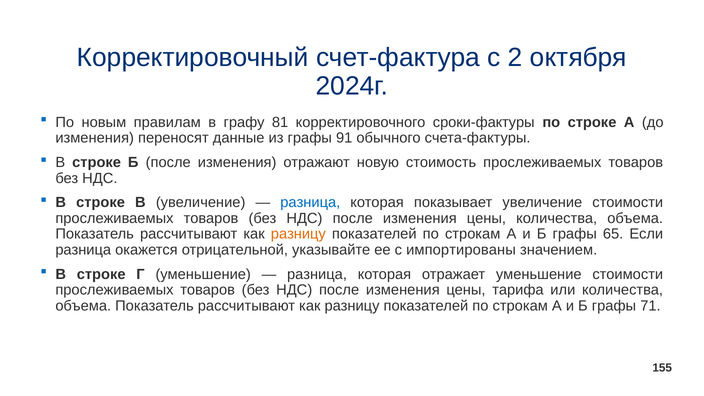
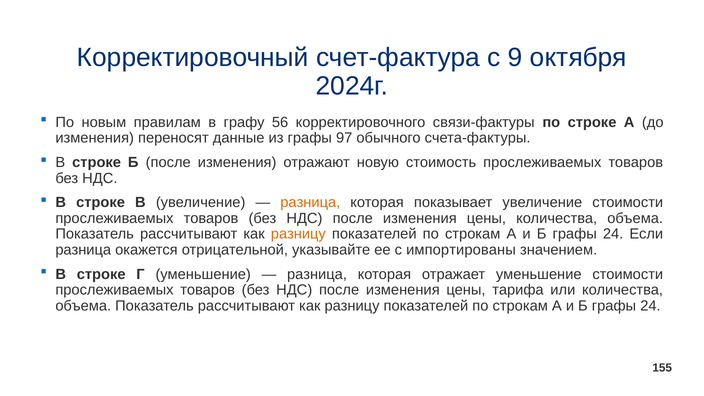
2: 2 -> 9
81: 81 -> 56
сроки-фактуры: сроки-фактуры -> связи-фактуры
91: 91 -> 97
разница at (310, 202) colour: blue -> orange
65 at (613, 234): 65 -> 24
71 at (650, 306): 71 -> 24
